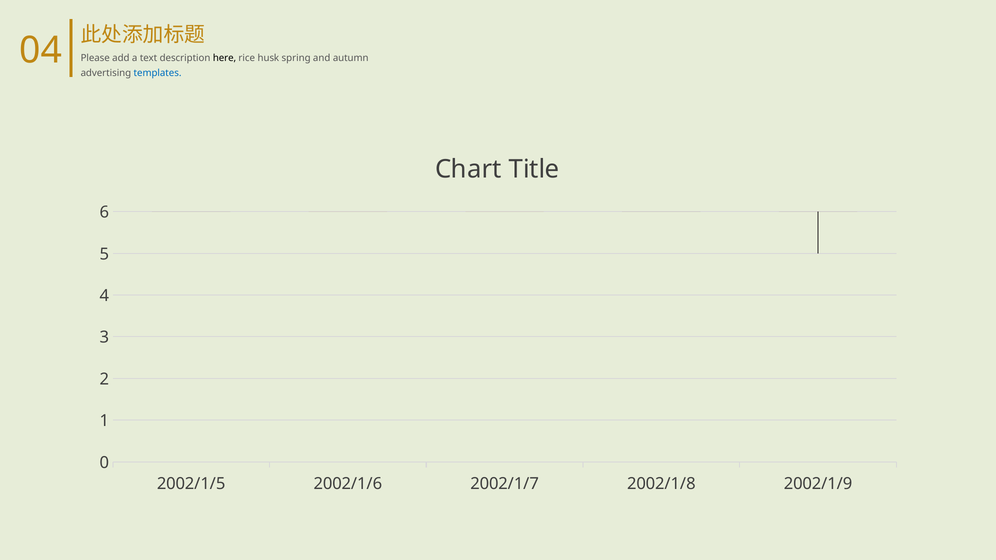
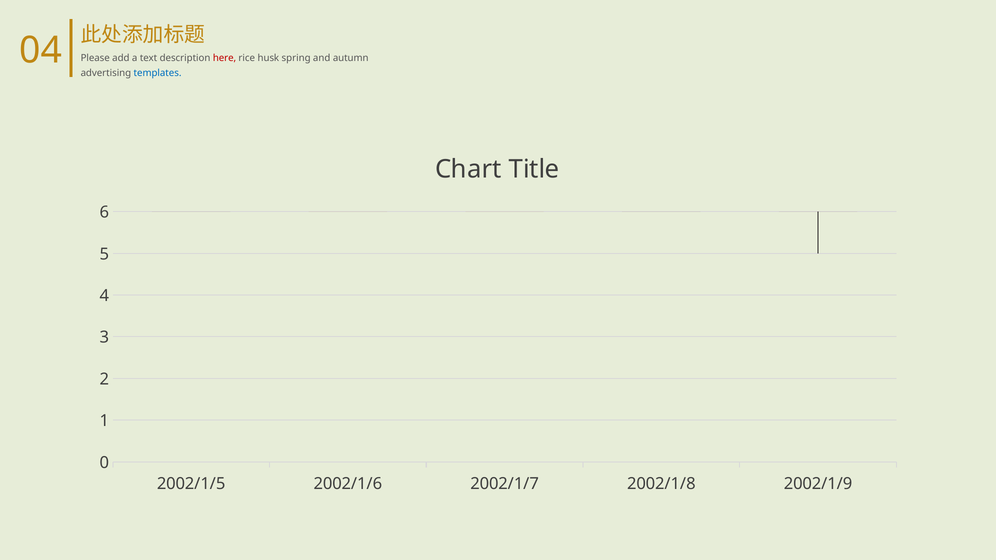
here colour: black -> red
